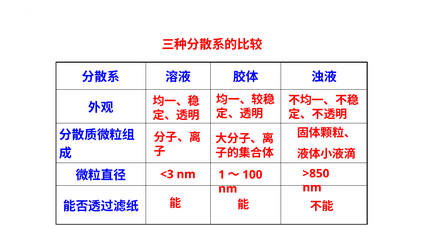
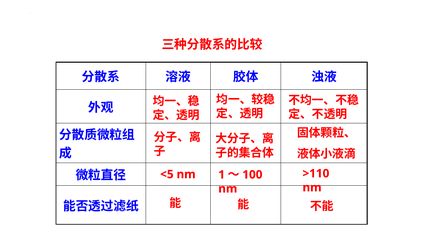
>850: >850 -> >110
<3: <3 -> <5
